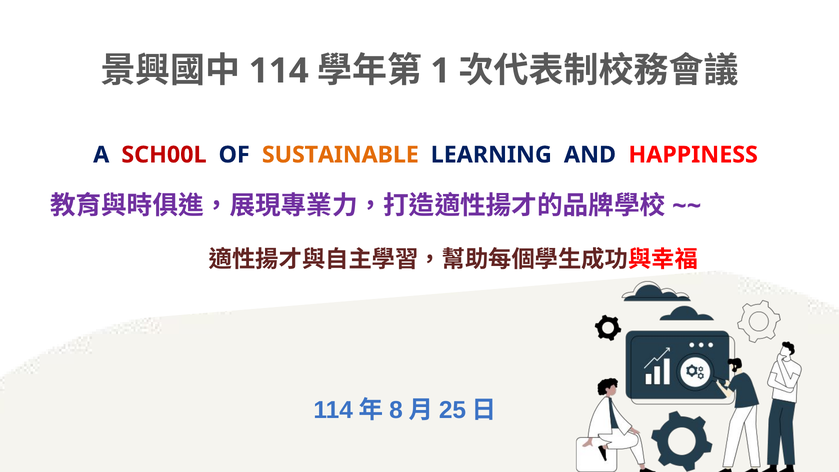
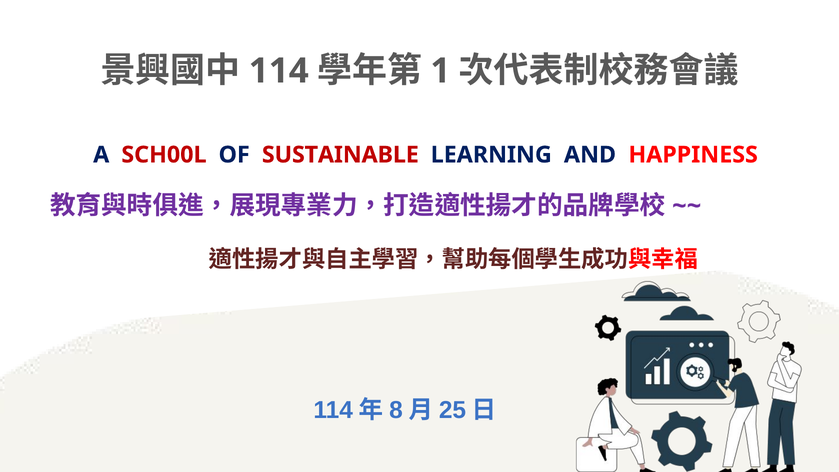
SUSTAINABLE colour: orange -> red
